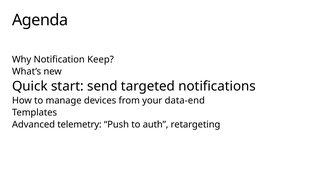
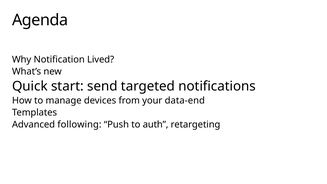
Keep: Keep -> Lived
telemetry: telemetry -> following
